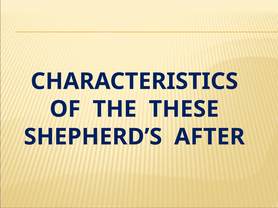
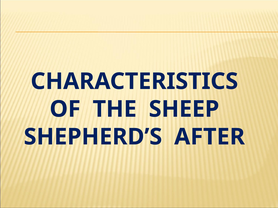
THESE: THESE -> SHEEP
